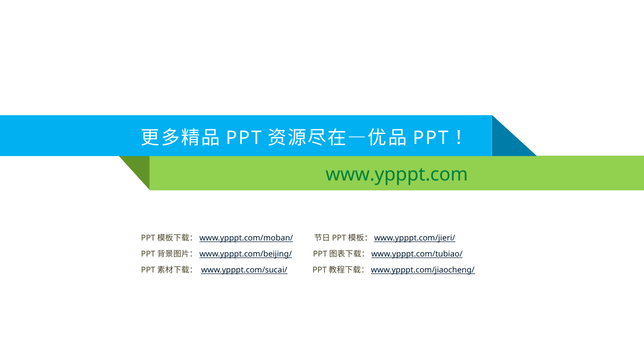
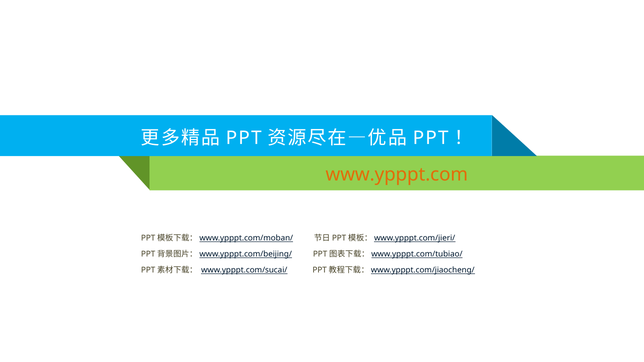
www.ypppt.com colour: green -> orange
